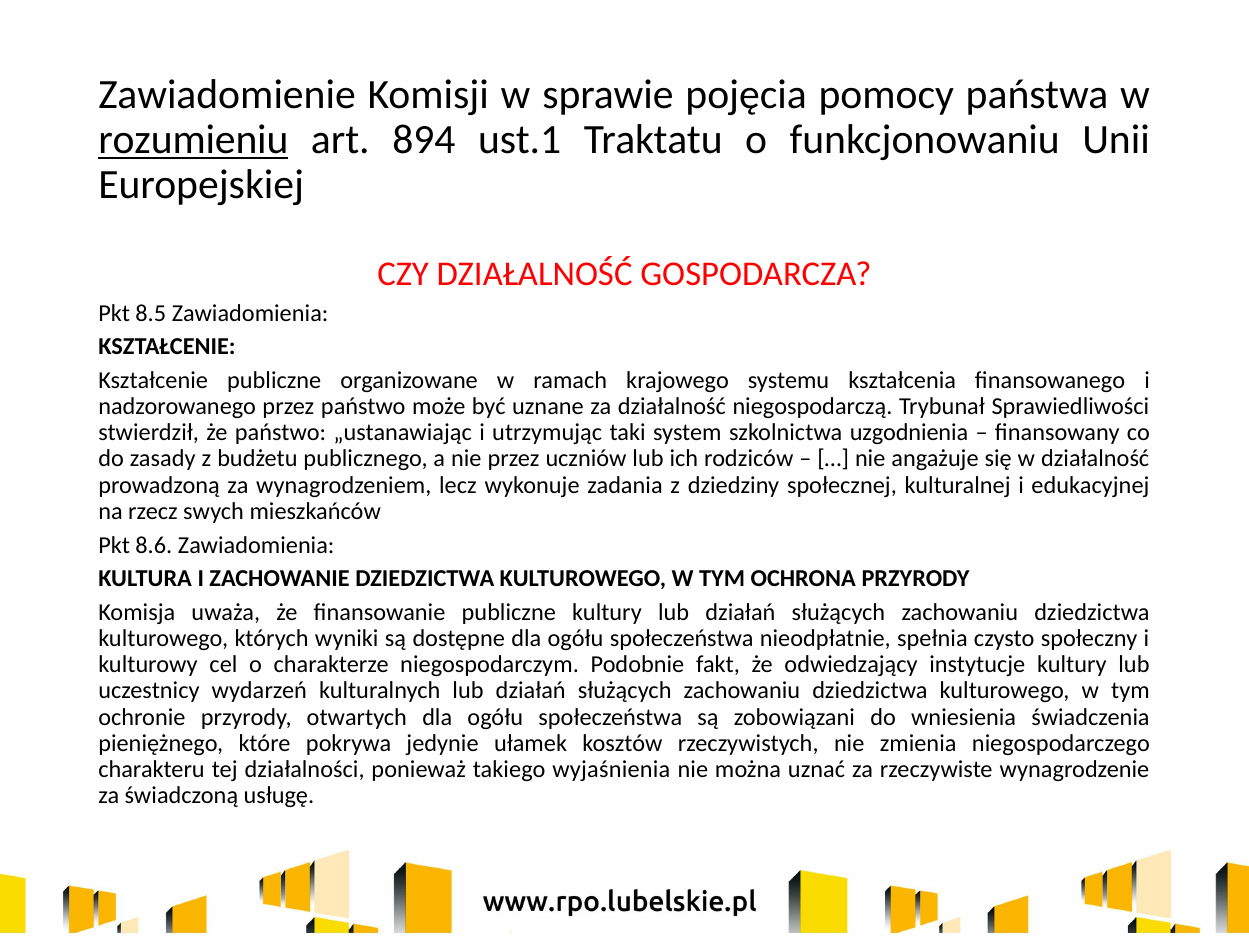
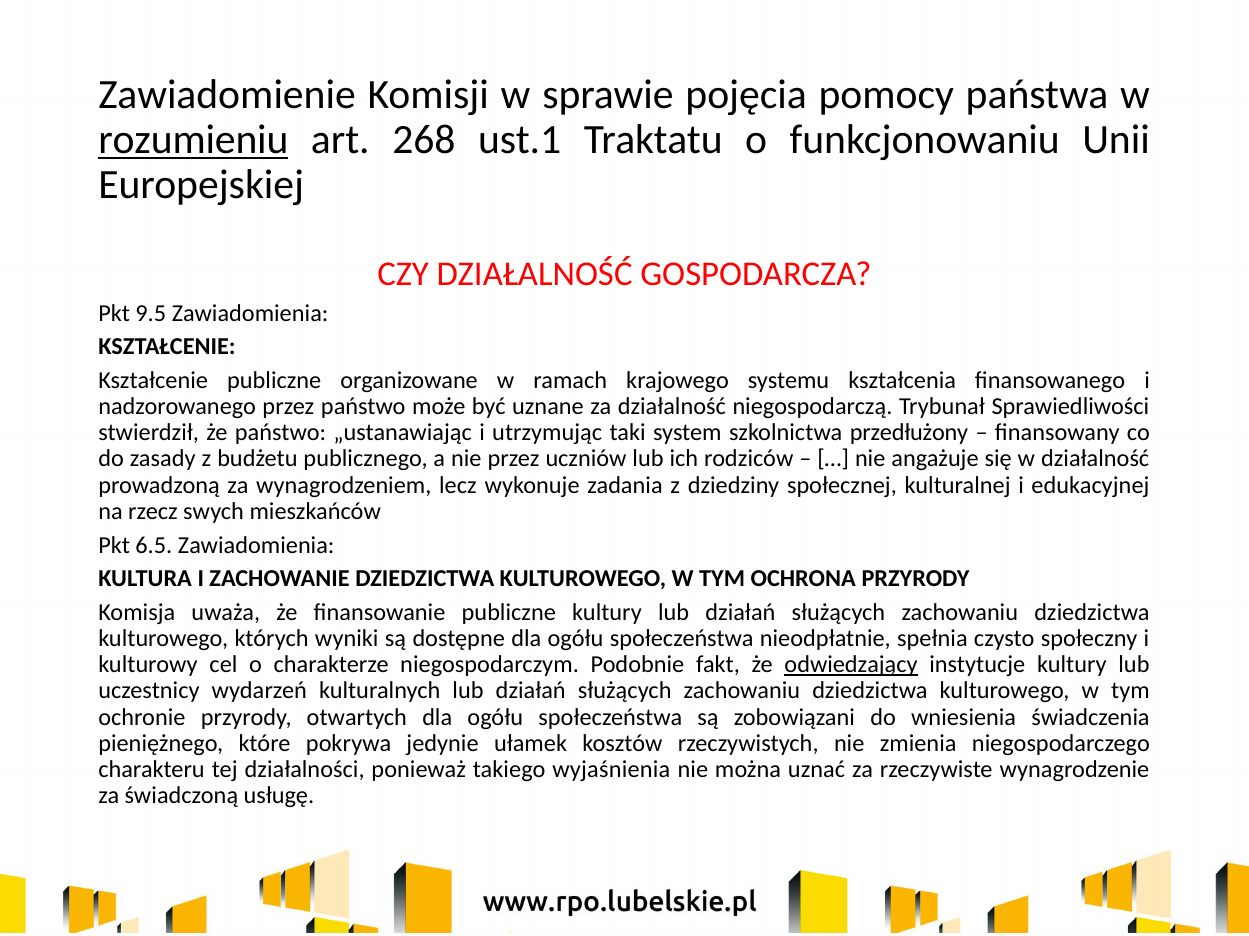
894: 894 -> 268
8.5: 8.5 -> 9.5
uzgodnienia: uzgodnienia -> przedłużony
8.6: 8.6 -> 6.5
odwiedzający underline: none -> present
